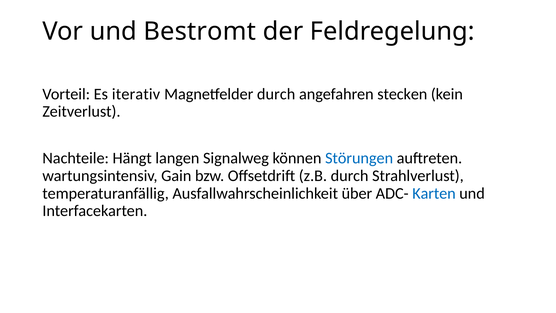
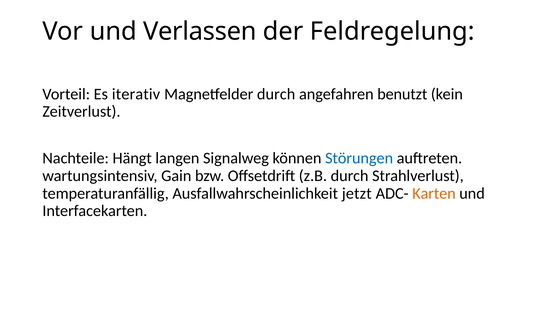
Bestromt: Bestromt -> Verlassen
stecken: stecken -> benutzt
über: über -> jetzt
Karten colour: blue -> orange
